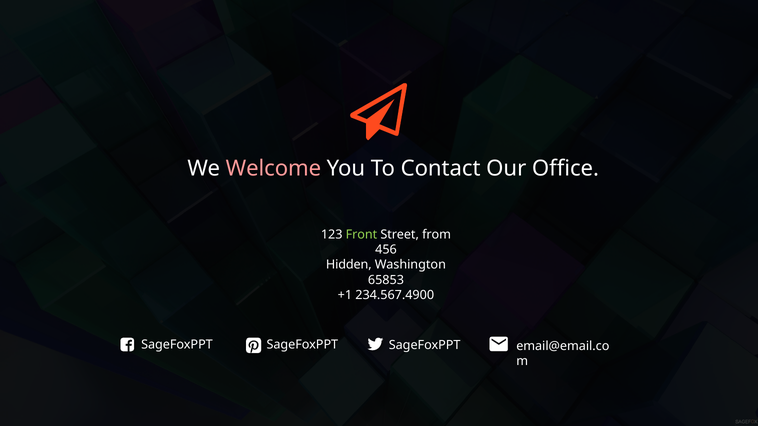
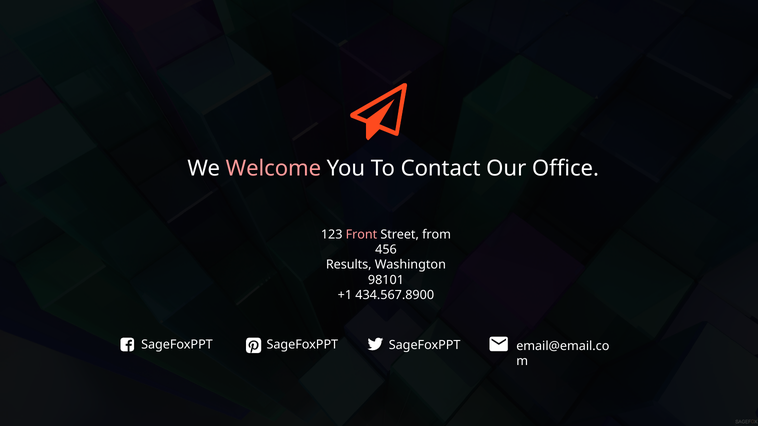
Front colour: light green -> pink
Hidden: Hidden -> Results
65853: 65853 -> 98101
234.567.4900: 234.567.4900 -> 434.567.8900
